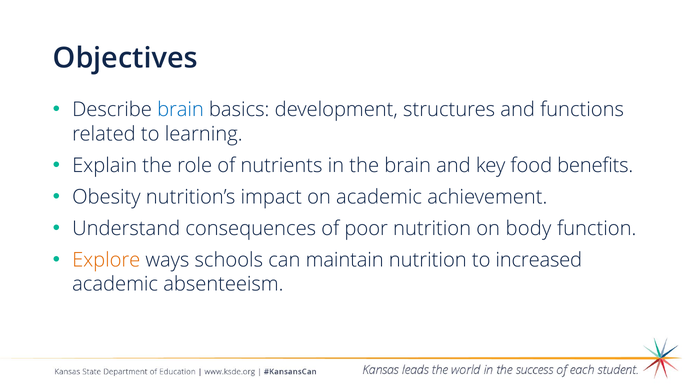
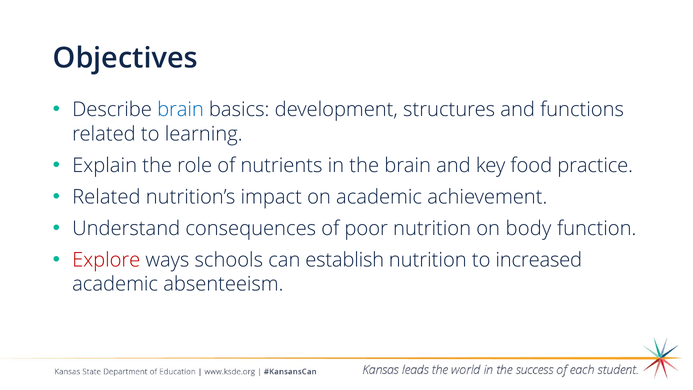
benefits: benefits -> practice
Obesity at (106, 197): Obesity -> Related
Explore colour: orange -> red
maintain: maintain -> establish
